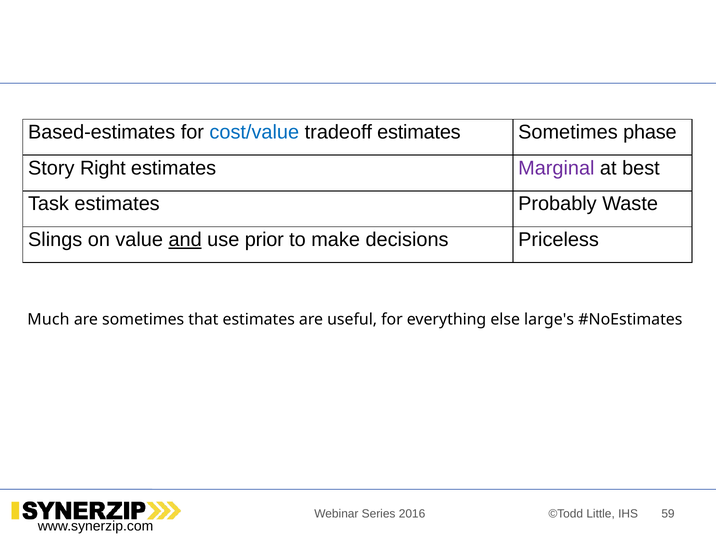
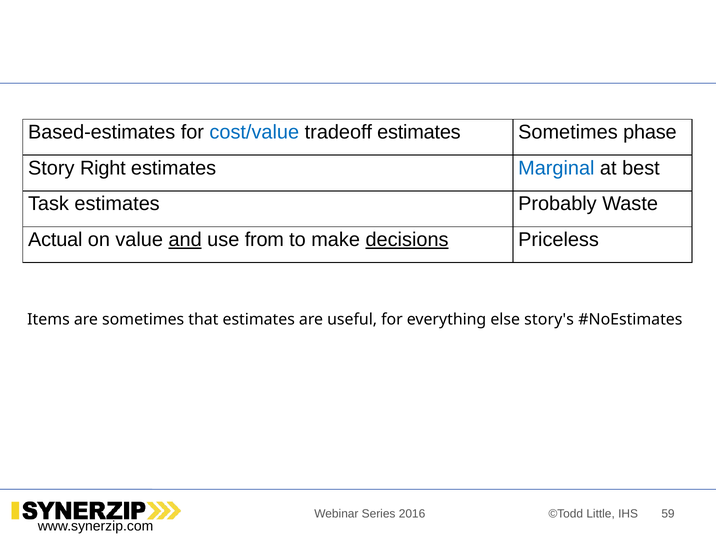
Marginal colour: purple -> blue
Slings: Slings -> Actual
prior: prior -> from
decisions underline: none -> present
Much: Much -> Items
large's: large's -> story's
